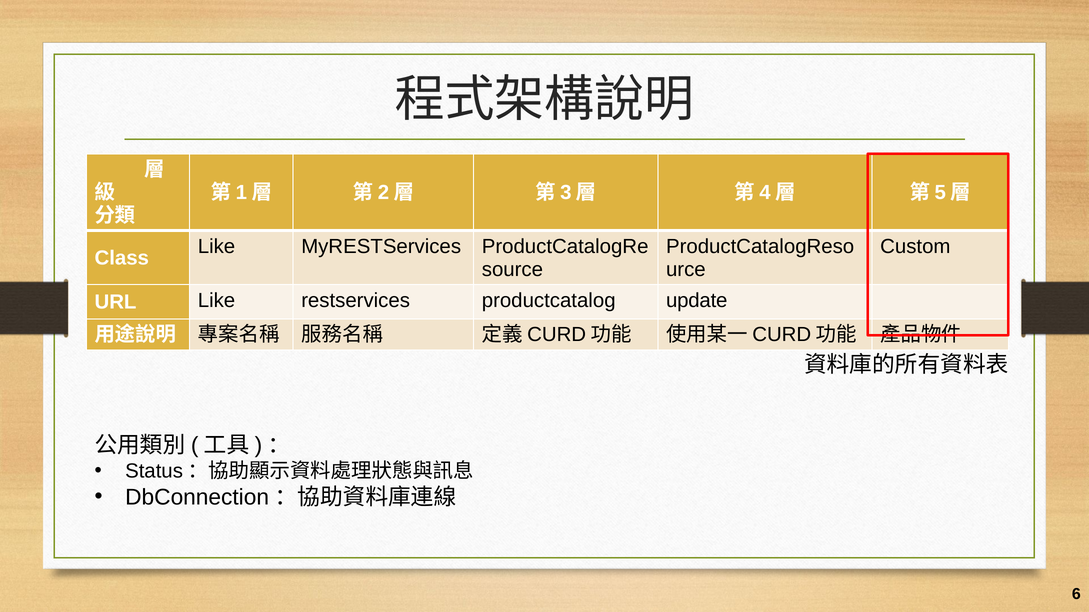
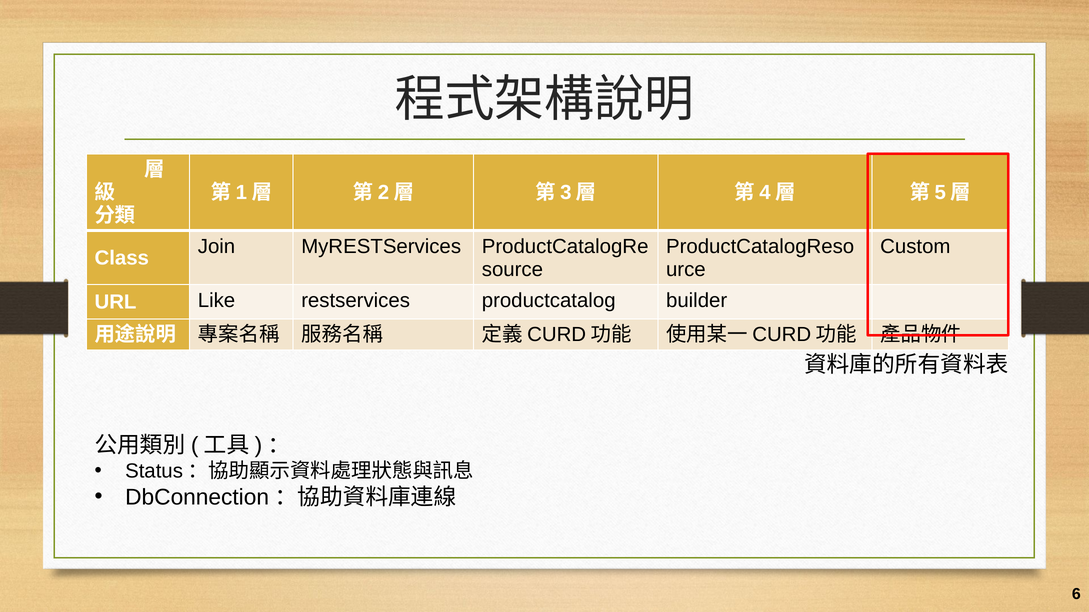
Like at (217, 247): Like -> Join
update: update -> builder
